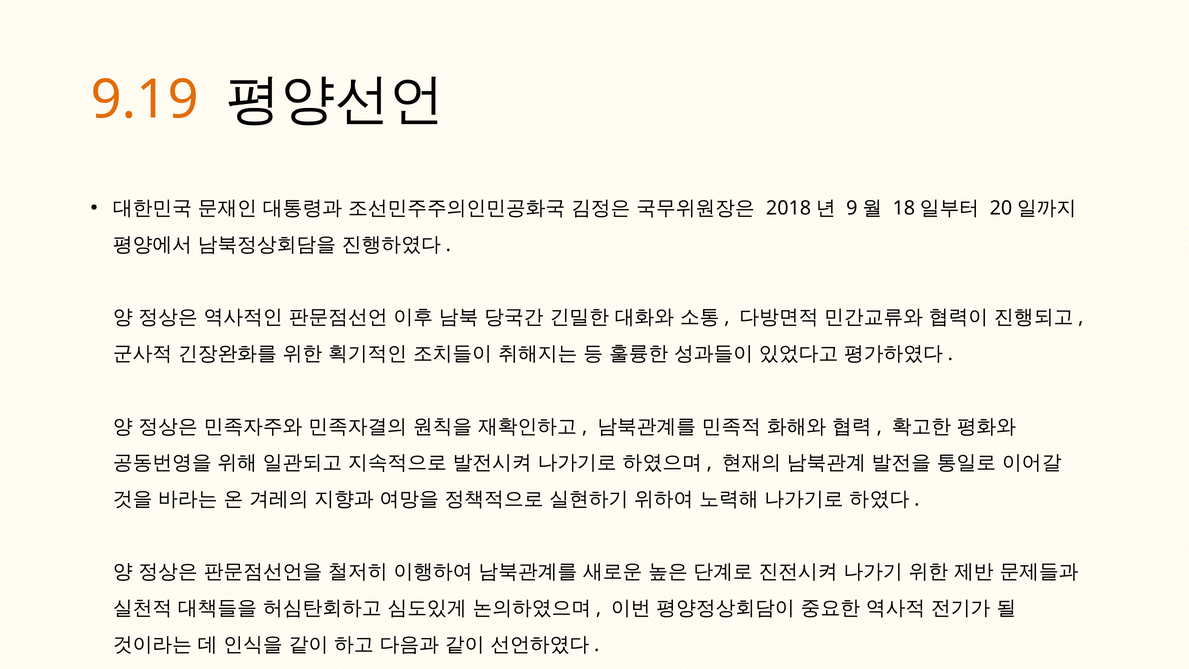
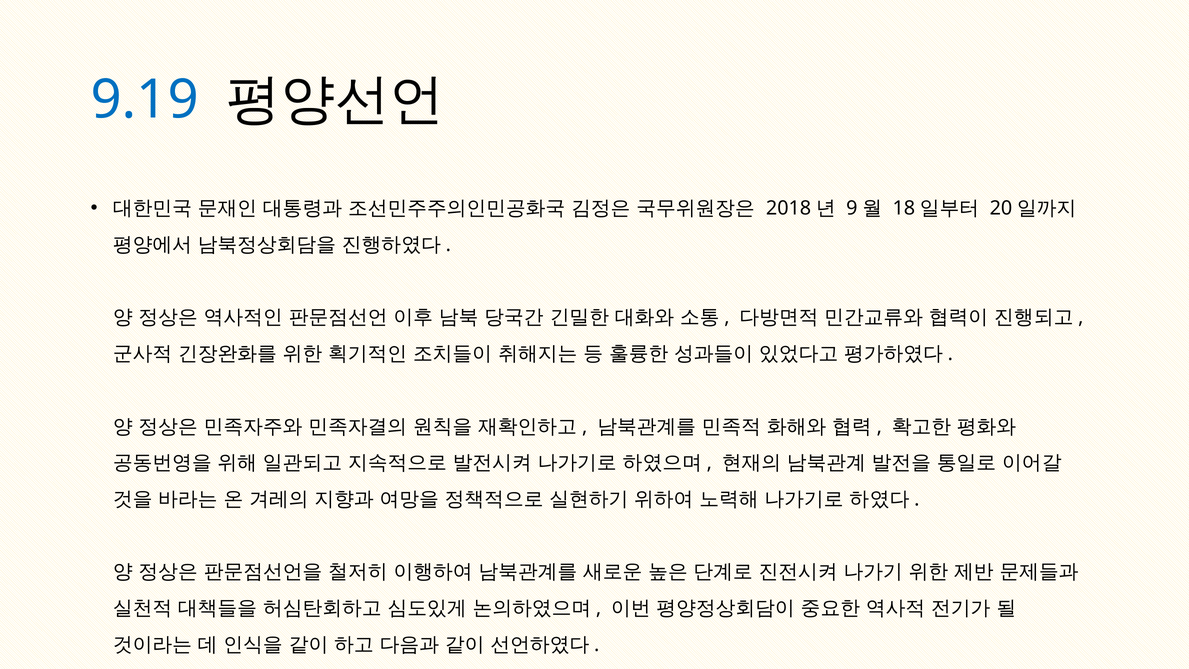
9.19 colour: orange -> blue
